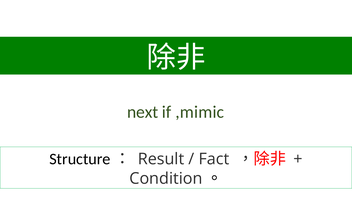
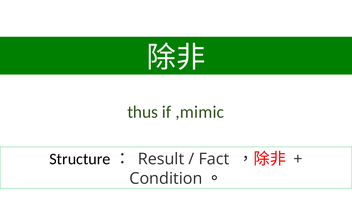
next: next -> thus
